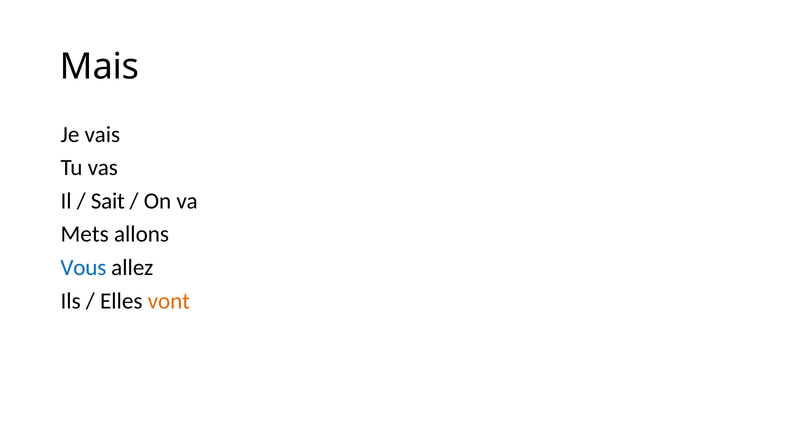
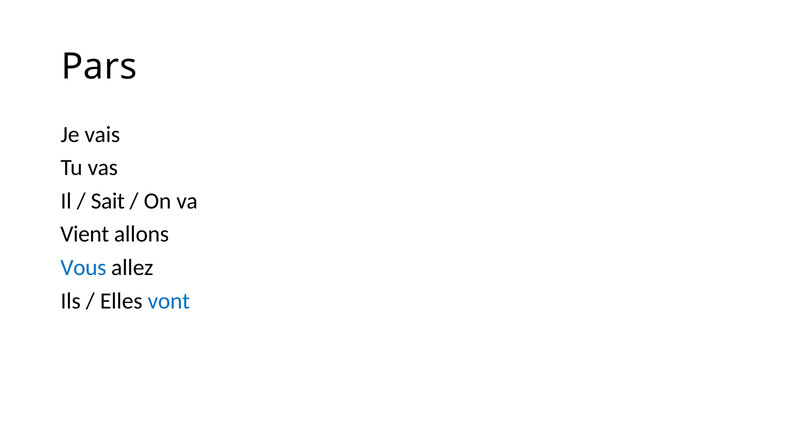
Mais: Mais -> Pars
Mets: Mets -> Vient
vont colour: orange -> blue
